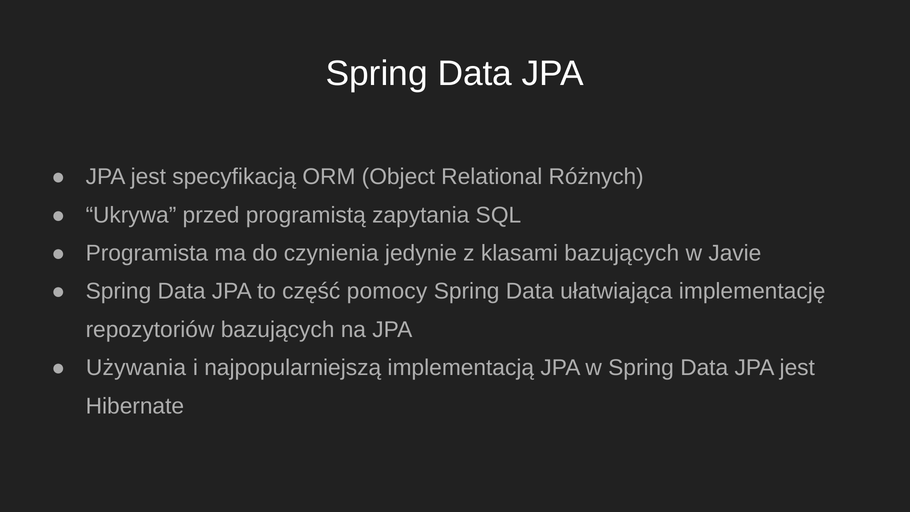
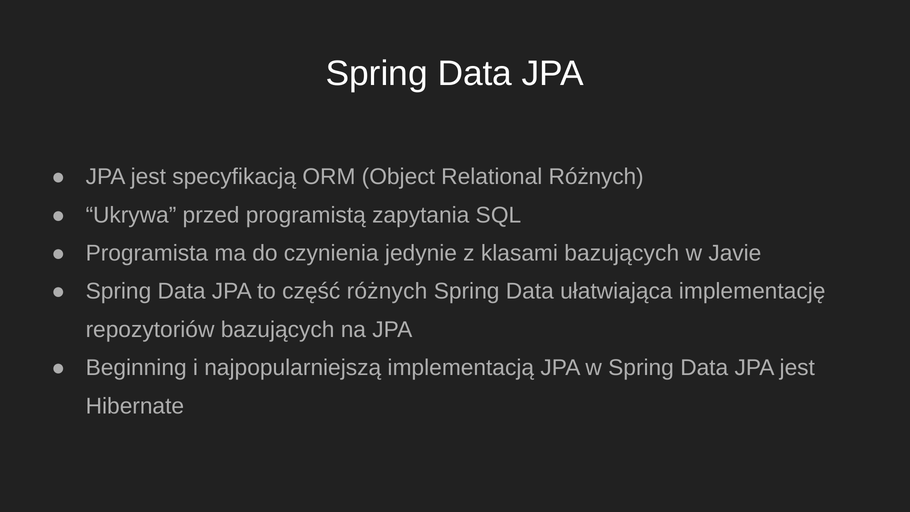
część pomocy: pomocy -> różnych
Używania: Używania -> Beginning
